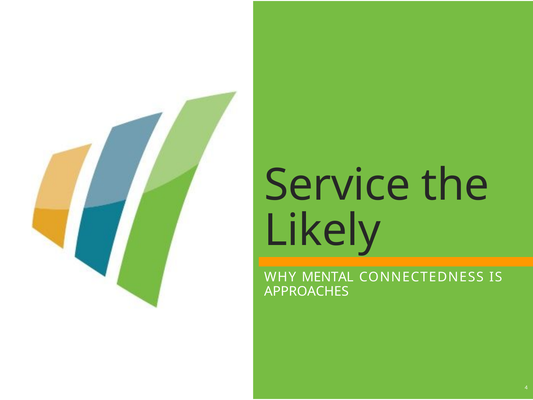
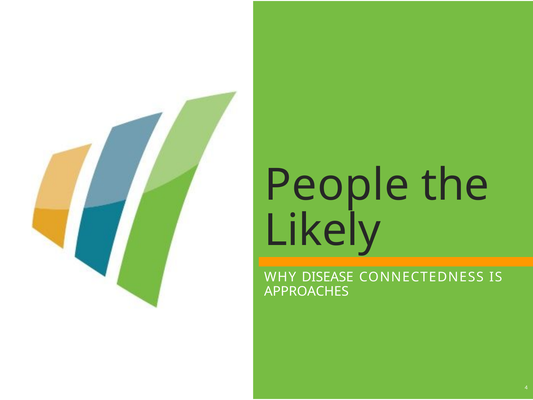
Service: Service -> People
MENTAL: MENTAL -> DISEASE
